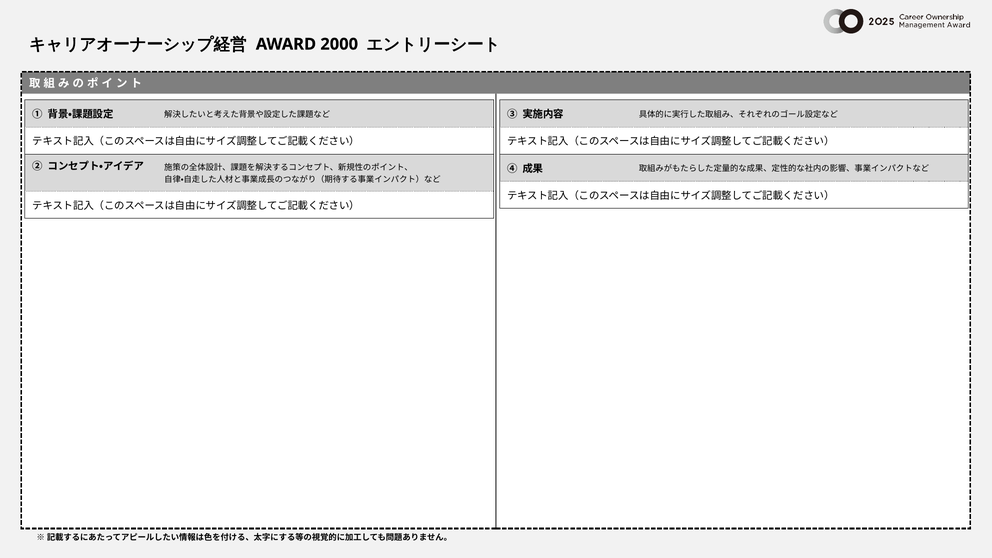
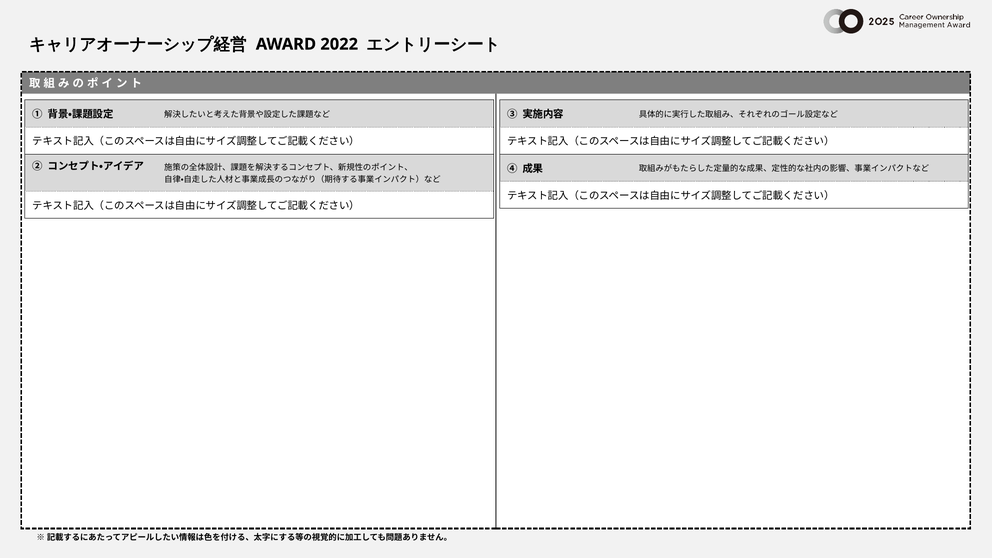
2000: 2000 -> 2022
